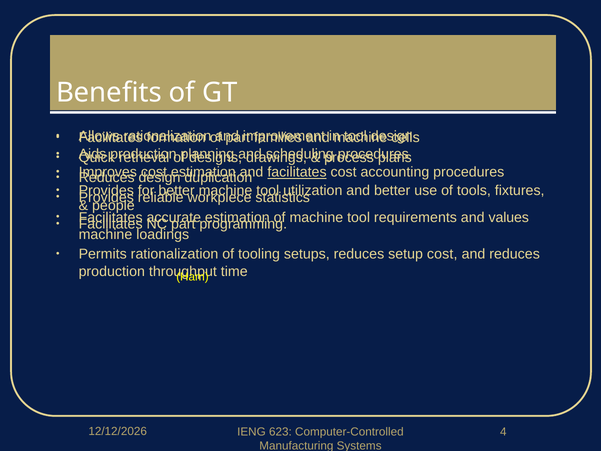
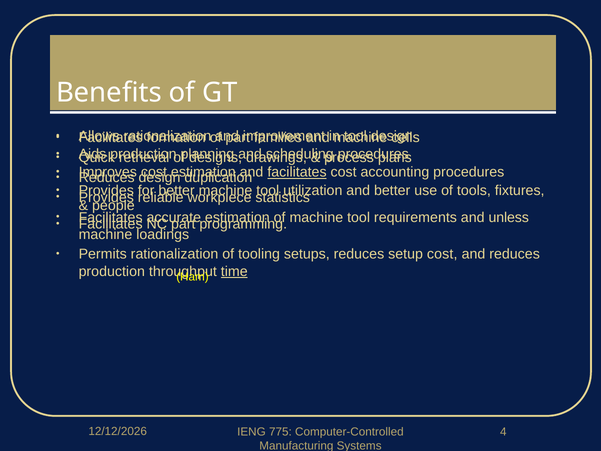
values: values -> unless
time underline: none -> present
623: 623 -> 775
